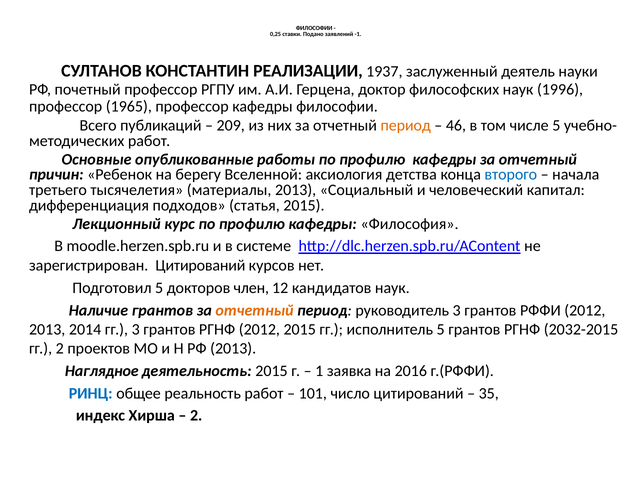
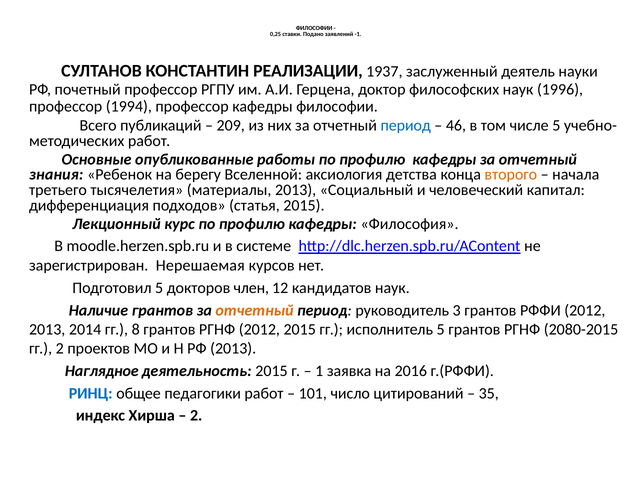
1965: 1965 -> 1994
период at (406, 126) colour: orange -> blue
причин: причин -> знания
второго colour: blue -> orange
зарегистрирован Цитирований: Цитирований -> Нерешаемая
гг 3: 3 -> 8
2032-2015: 2032-2015 -> 2080-2015
реальность: реальность -> педагогики
